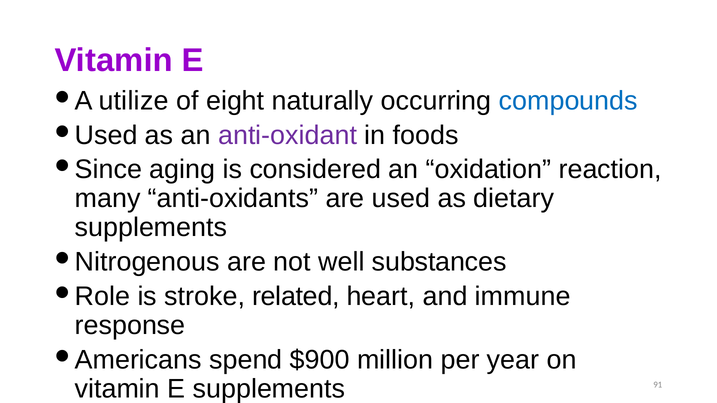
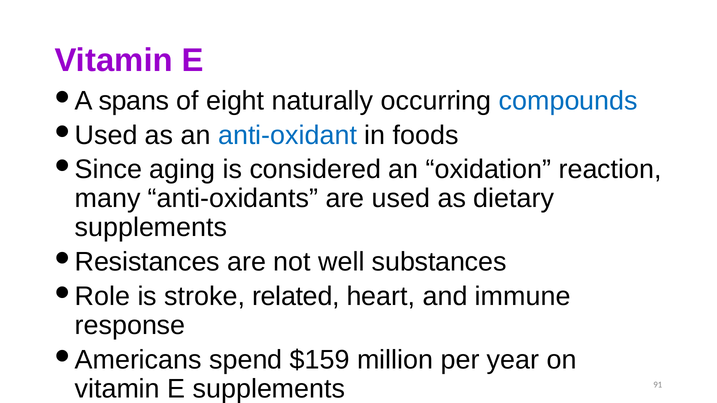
utilize: utilize -> spans
anti-oxidant colour: purple -> blue
Nitrogenous: Nitrogenous -> Resistances
$900: $900 -> $159
